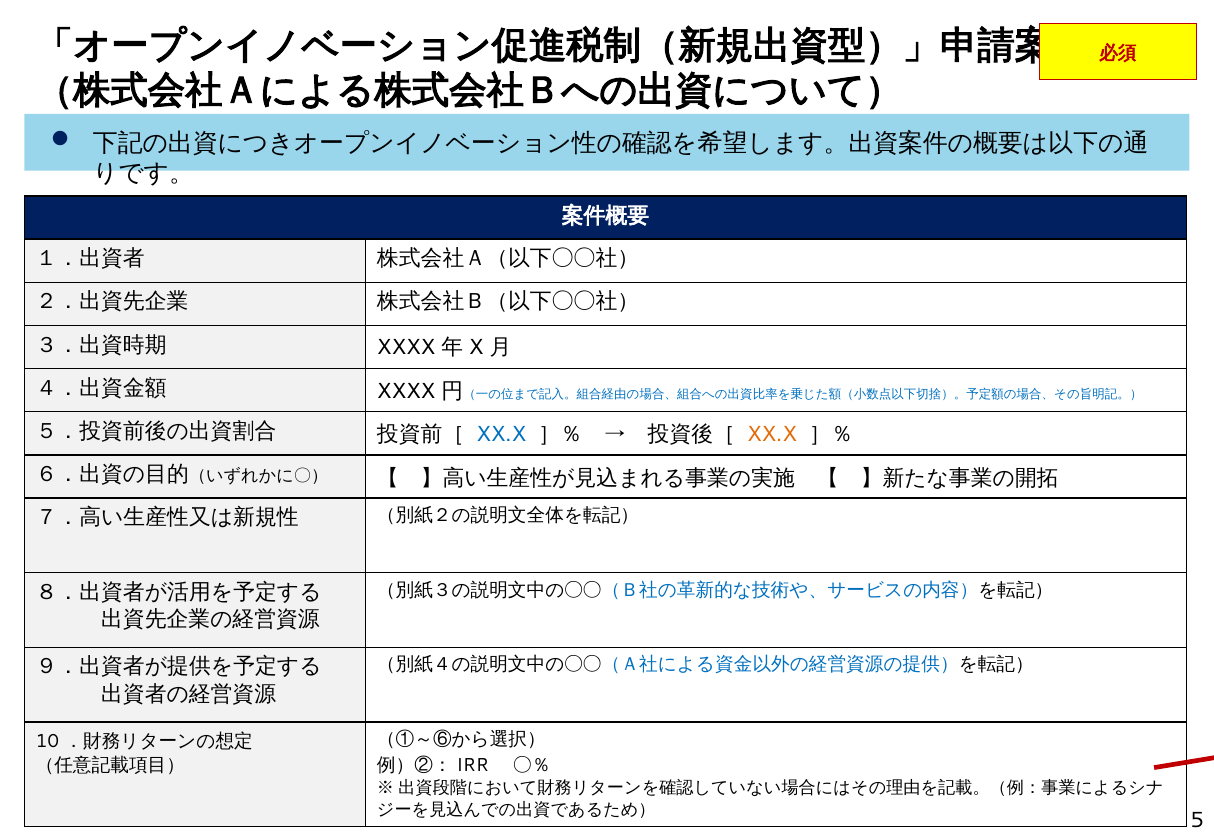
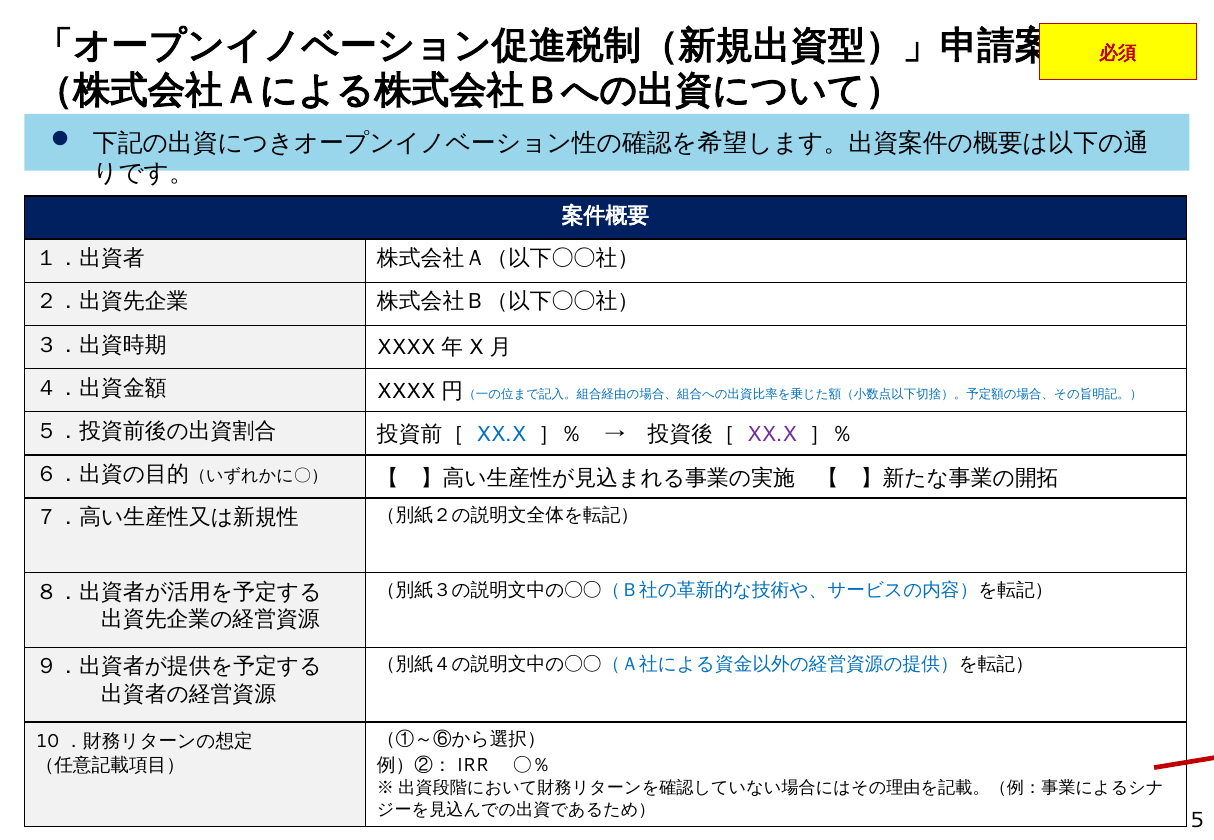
XX.X at (772, 434) colour: orange -> purple
